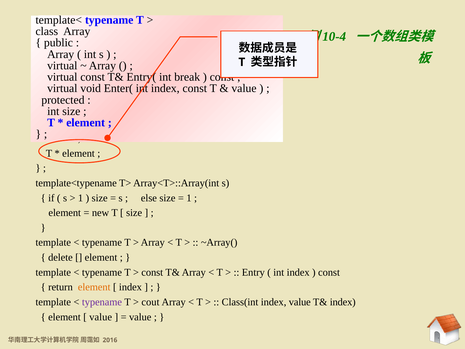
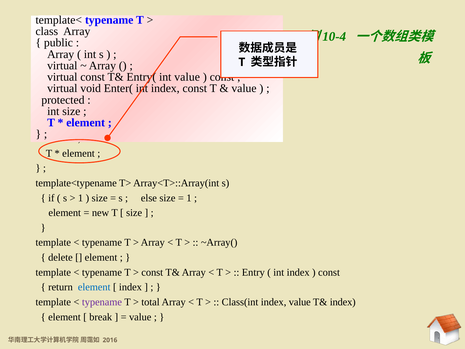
int break: break -> value
element at (94, 287) colour: orange -> blue
cout: cout -> total
value at (101, 317): value -> break
